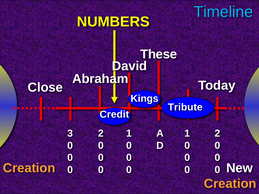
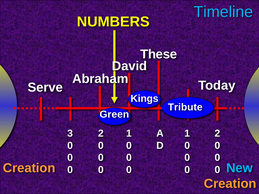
Close: Close -> Serve
Credit: Credit -> Green
New colour: white -> light blue
